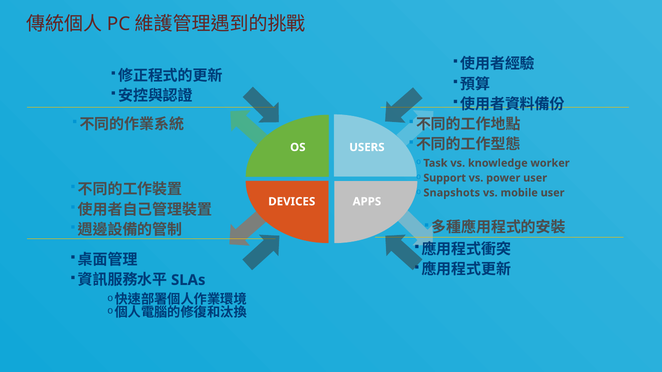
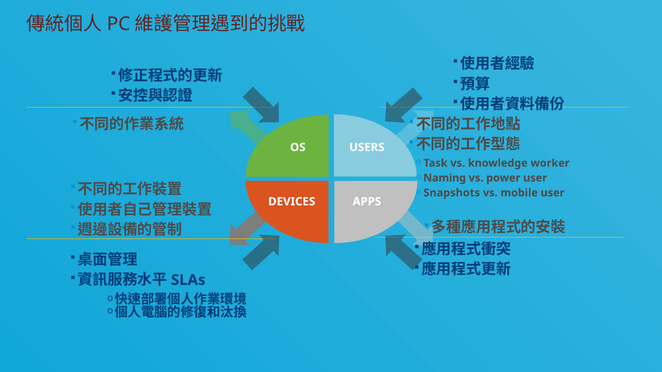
Support: Support -> Naming
